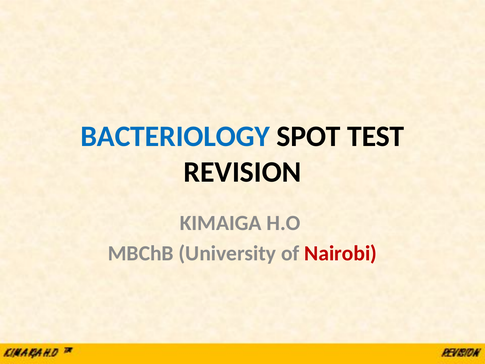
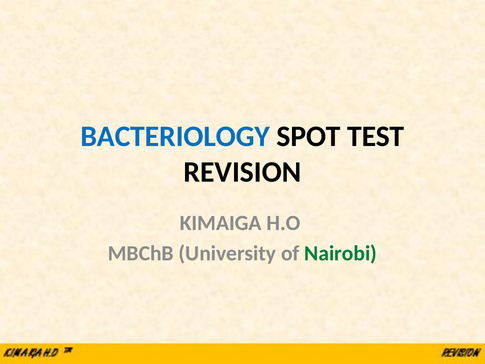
Nairobi colour: red -> green
